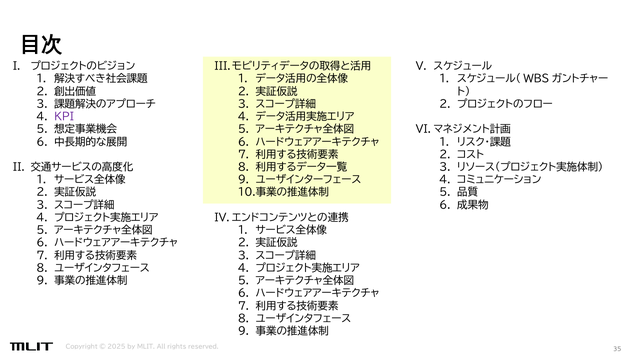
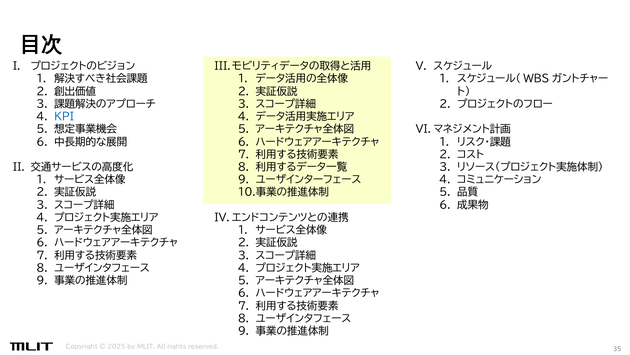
KPI colour: purple -> blue
